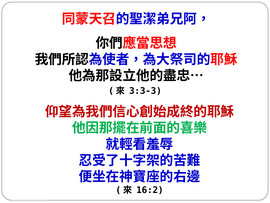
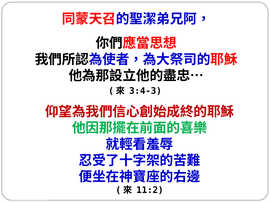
3:3-3: 3:3-3 -> 3:4-3
16:2: 16:2 -> 11:2
